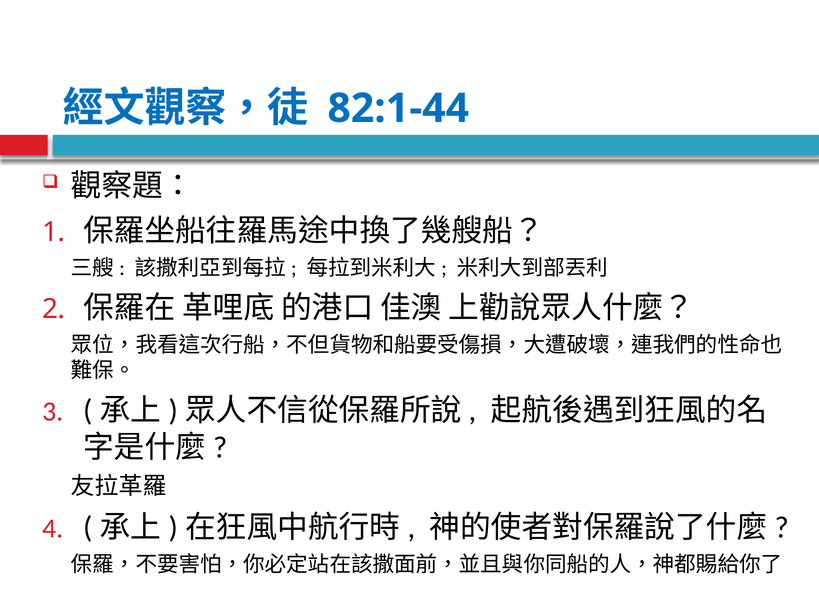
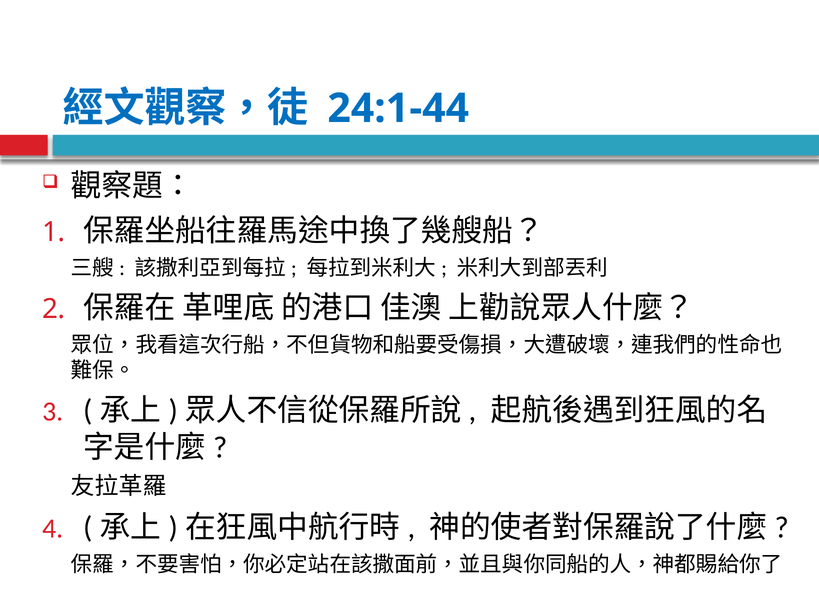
82:1-44: 82:1-44 -> 24:1-44
